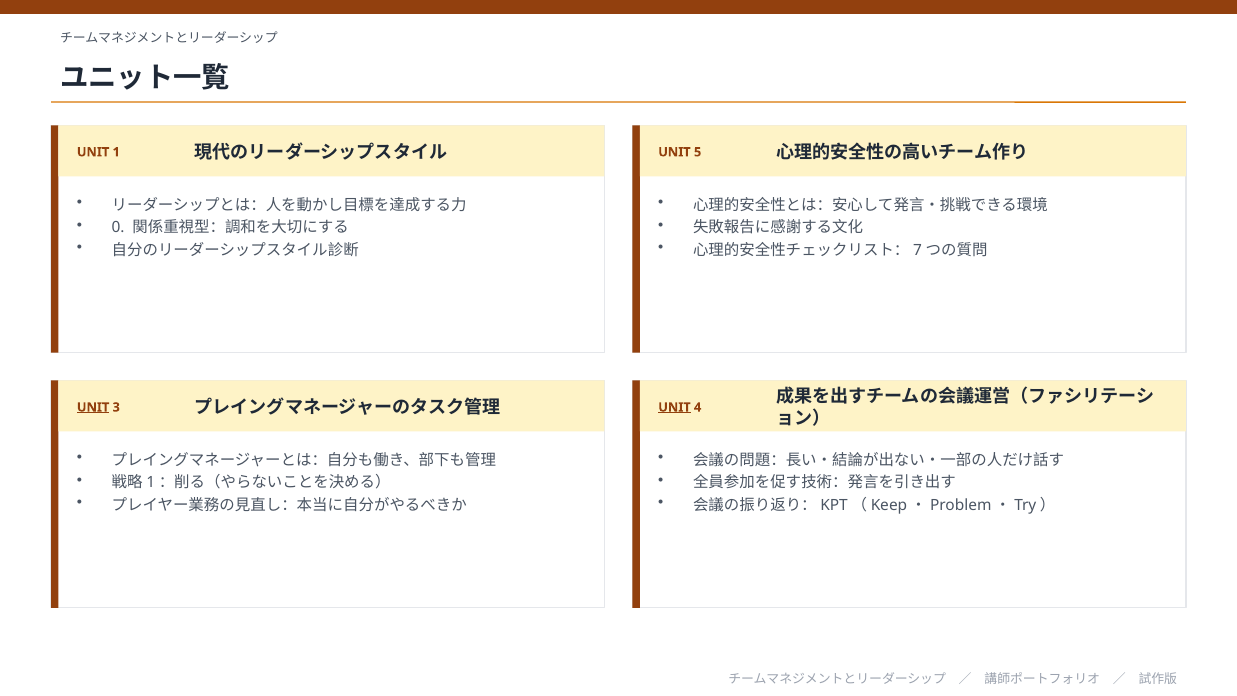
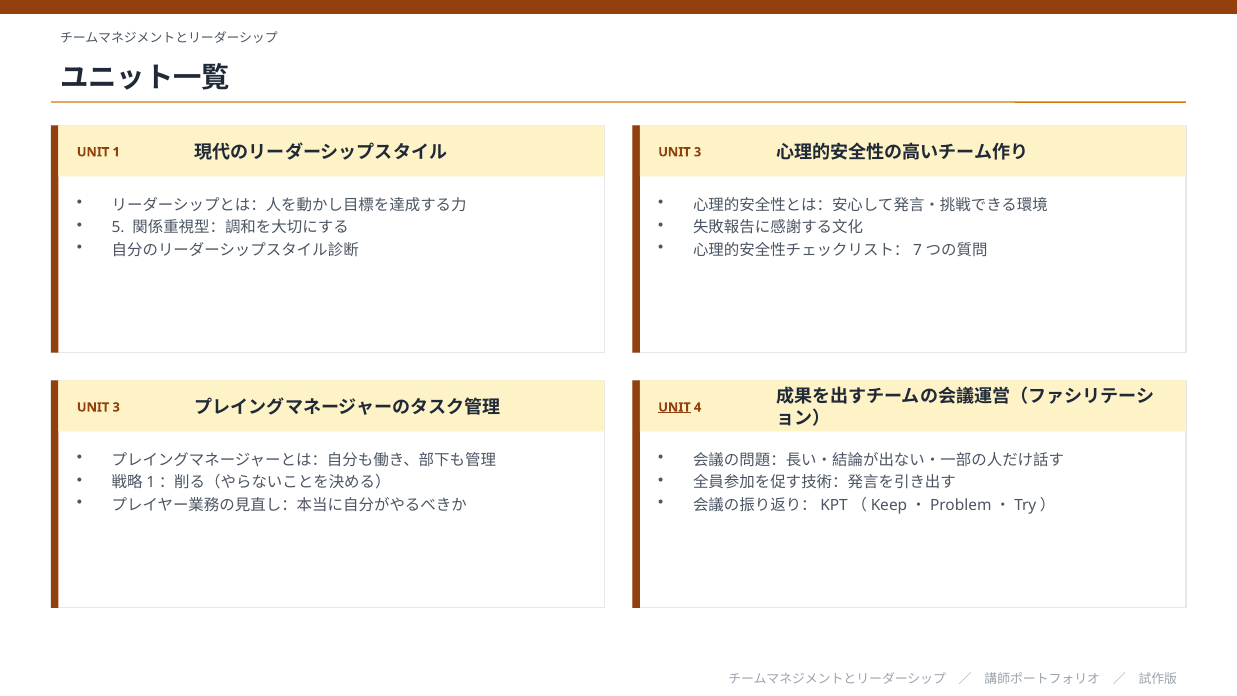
5 at (698, 152): 5 -> 3
0: 0 -> 5
UNIT at (93, 407) underline: present -> none
